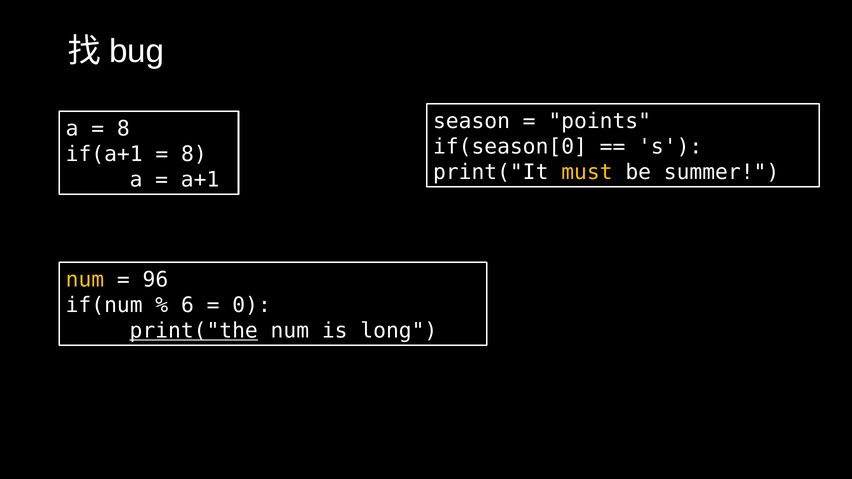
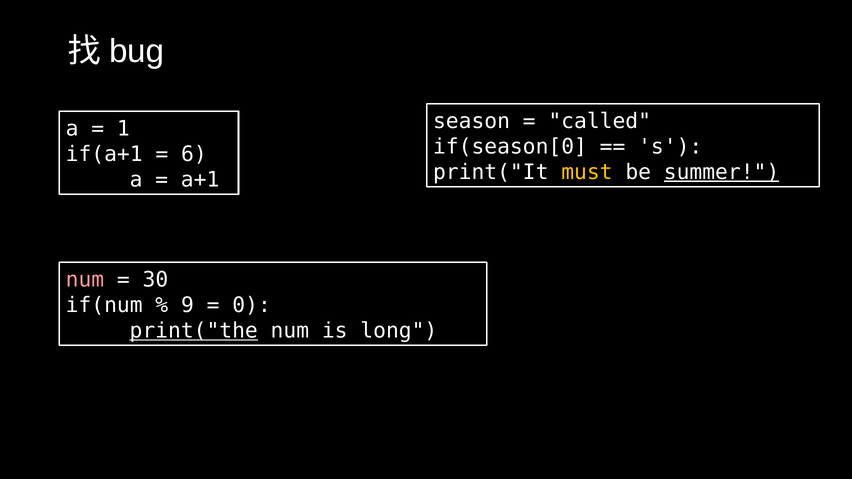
points: points -> called
8 at (123, 129): 8 -> 1
8 at (194, 154): 8 -> 6
summer underline: none -> present
num at (85, 280) colour: yellow -> pink
96: 96 -> 30
6: 6 -> 9
